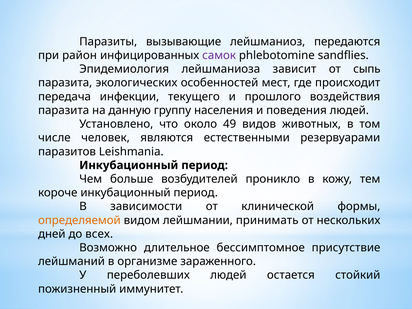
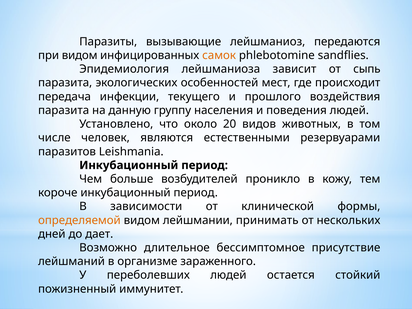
при район: район -> видом
самок colour: purple -> orange
49: 49 -> 20
всех: всех -> дает
